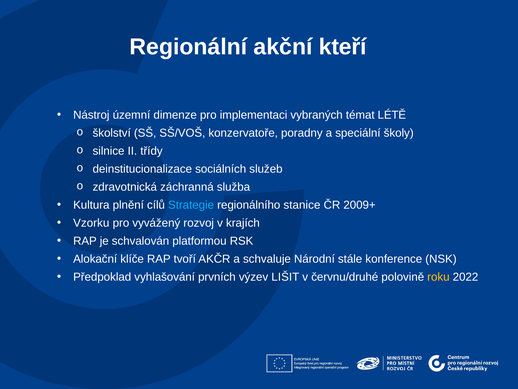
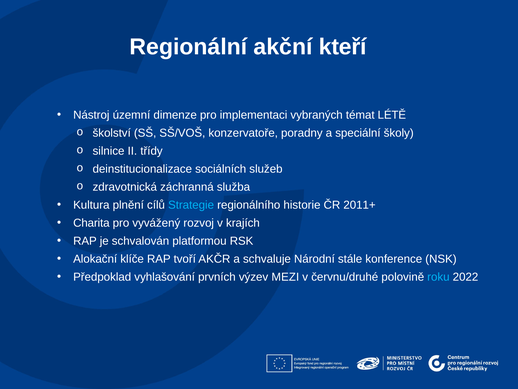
stanice: stanice -> historie
2009+: 2009+ -> 2011+
Vzorku: Vzorku -> Charita
LIŠIT: LIŠIT -> MEZI
roku colour: yellow -> light blue
